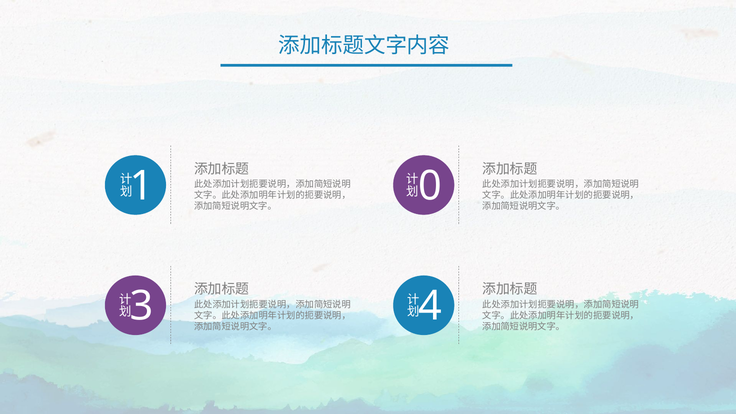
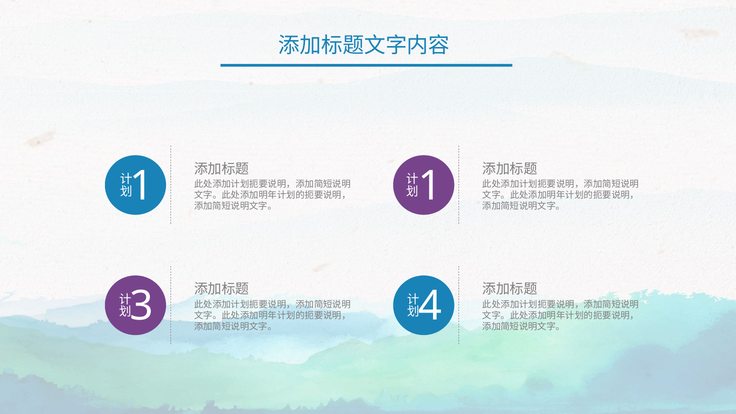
0 at (430, 186): 0 -> 1
